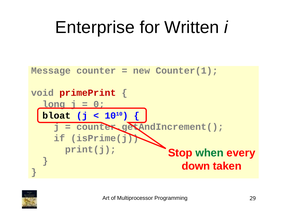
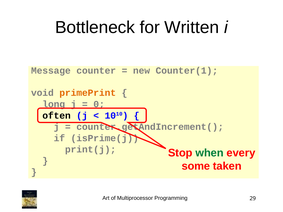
Enterprise: Enterprise -> Bottleneck
primePrint colour: red -> orange
bloat: bloat -> often
down: down -> some
